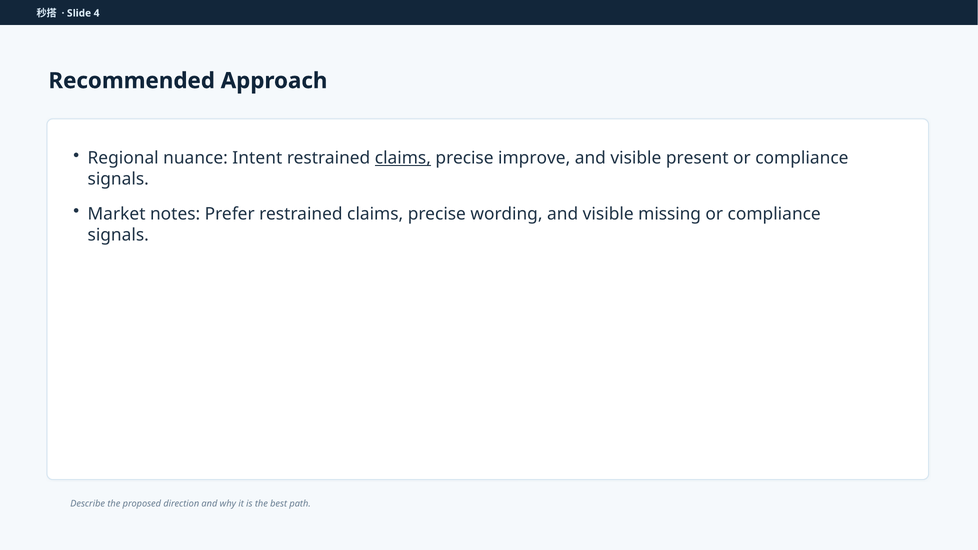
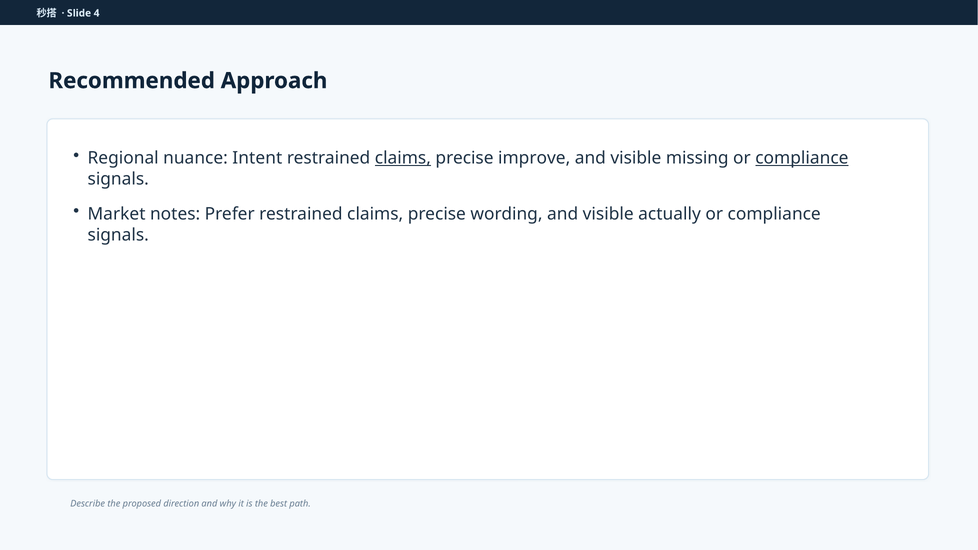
present: present -> missing
compliance at (802, 158) underline: none -> present
missing: missing -> actually
